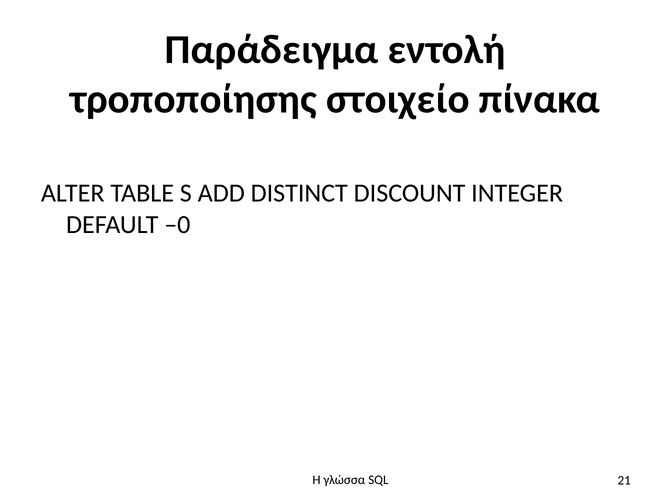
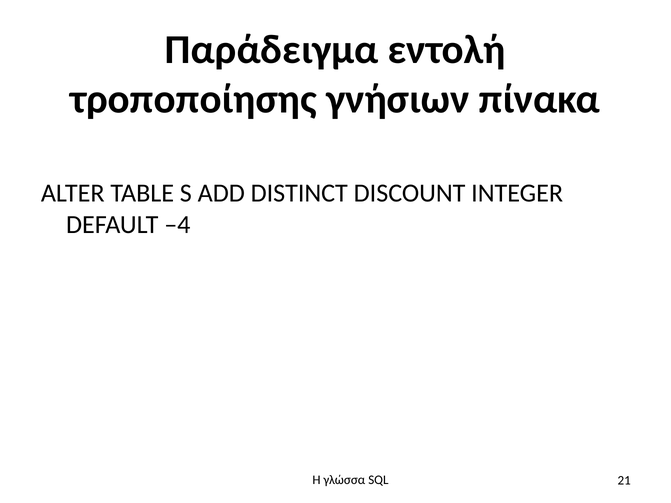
στοιχείο: στοιχείο -> γνήσιων
–0: –0 -> –4
